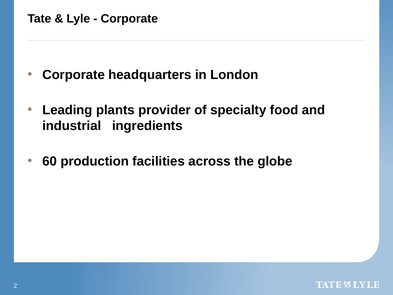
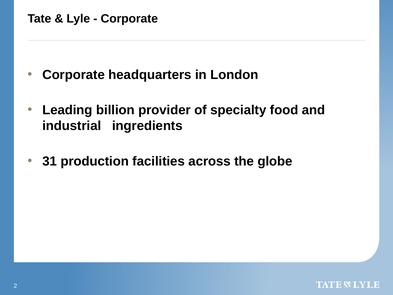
plants: plants -> billion
60: 60 -> 31
